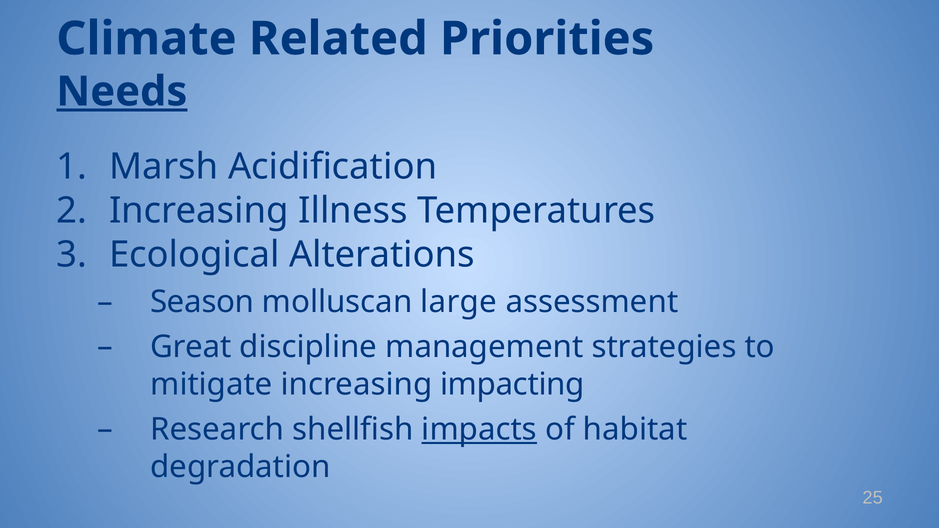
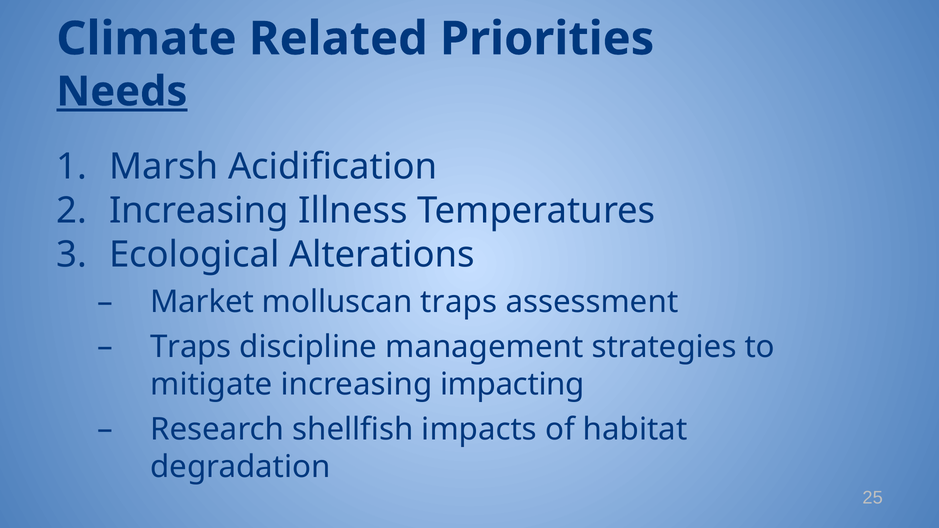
Season: Season -> Market
molluscan large: large -> traps
Great at (191, 347): Great -> Traps
impacts underline: present -> none
